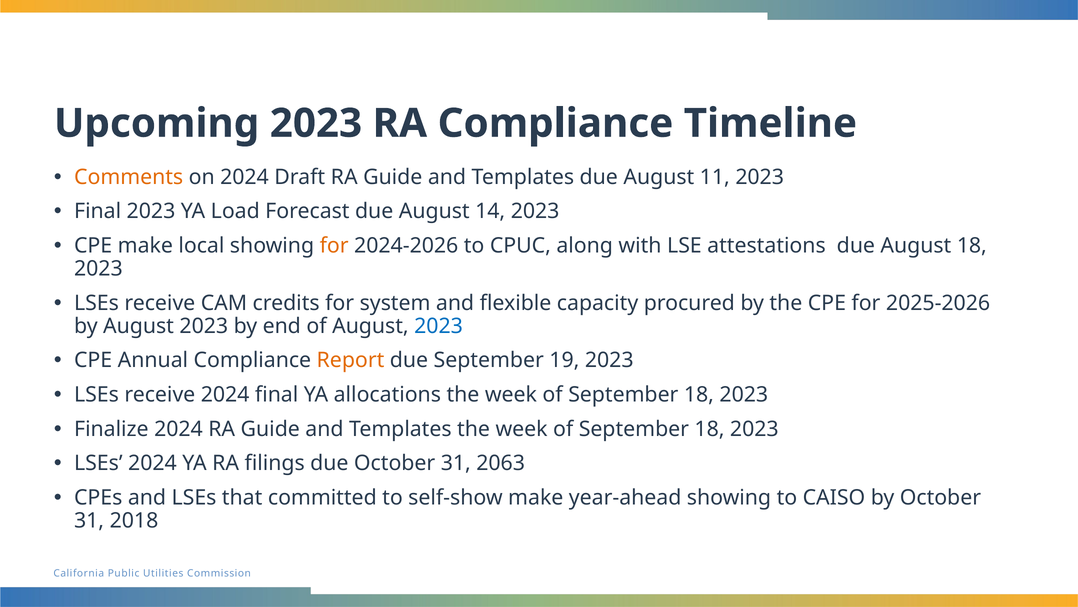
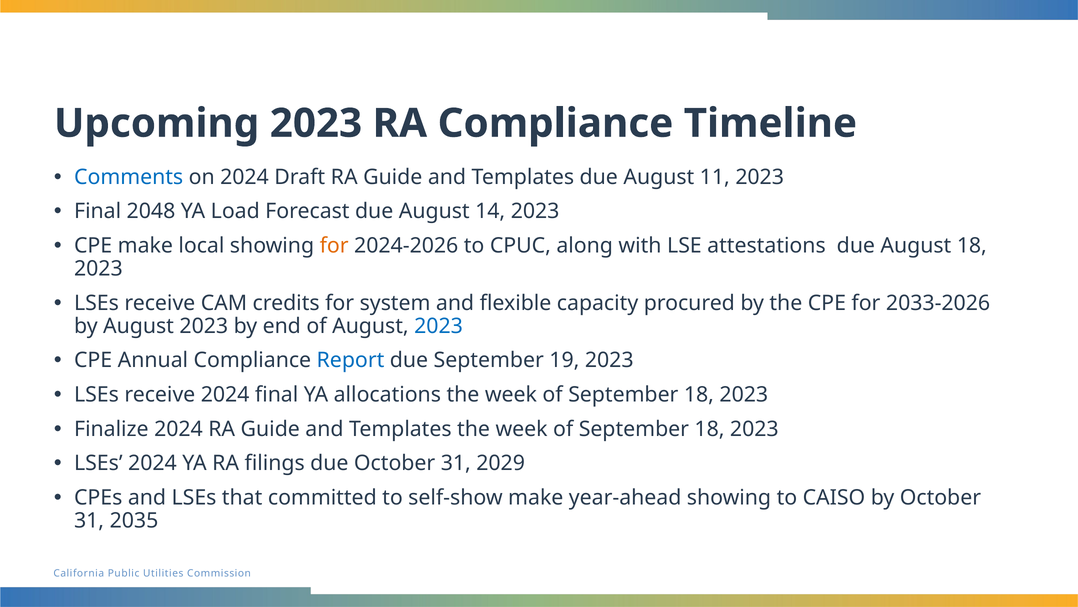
Comments colour: orange -> blue
Final 2023: 2023 -> 2048
2025-2026: 2025-2026 -> 2033-2026
Report colour: orange -> blue
2063: 2063 -> 2029
2018: 2018 -> 2035
